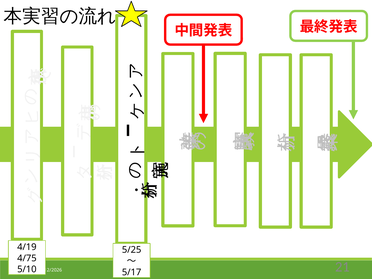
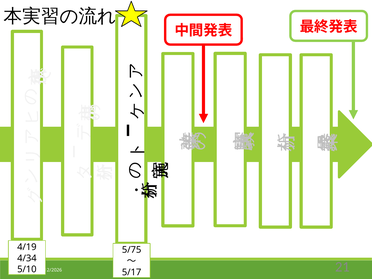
5/25: 5/25 -> 5/75
4/75: 4/75 -> 4/34
